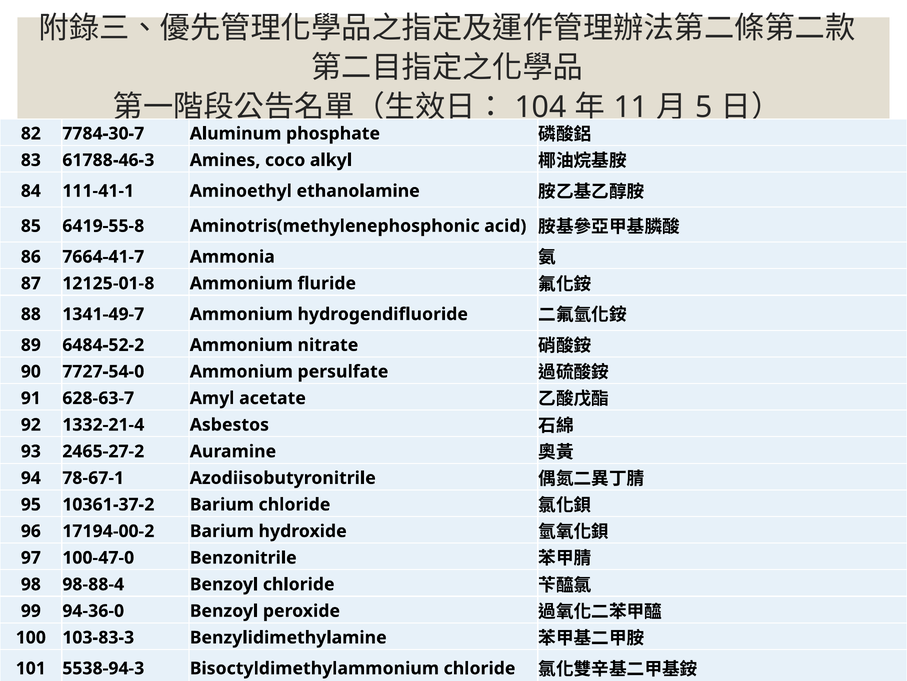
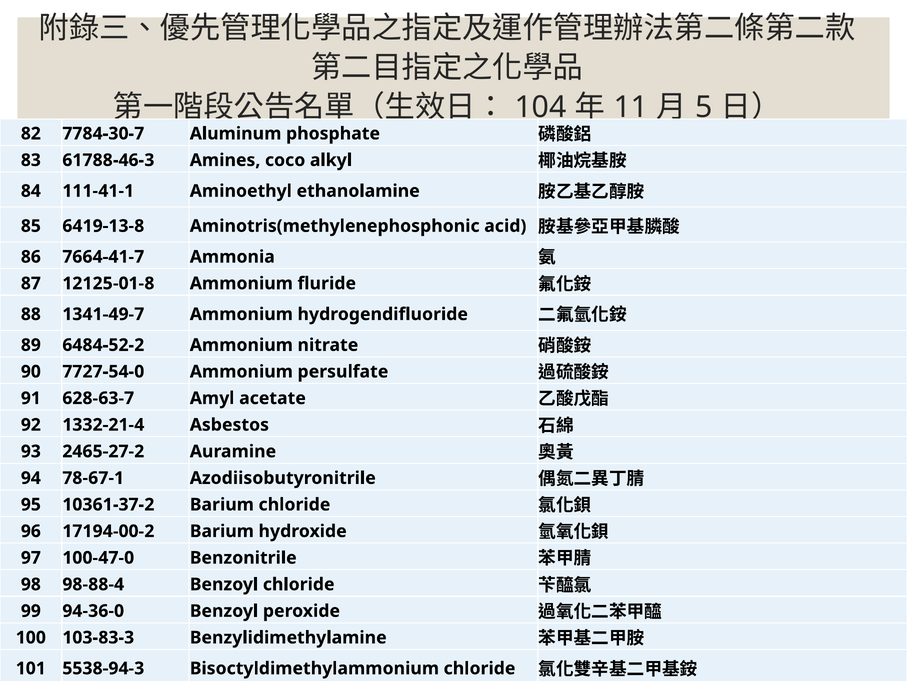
6419-55-8: 6419-55-8 -> 6419-13-8
